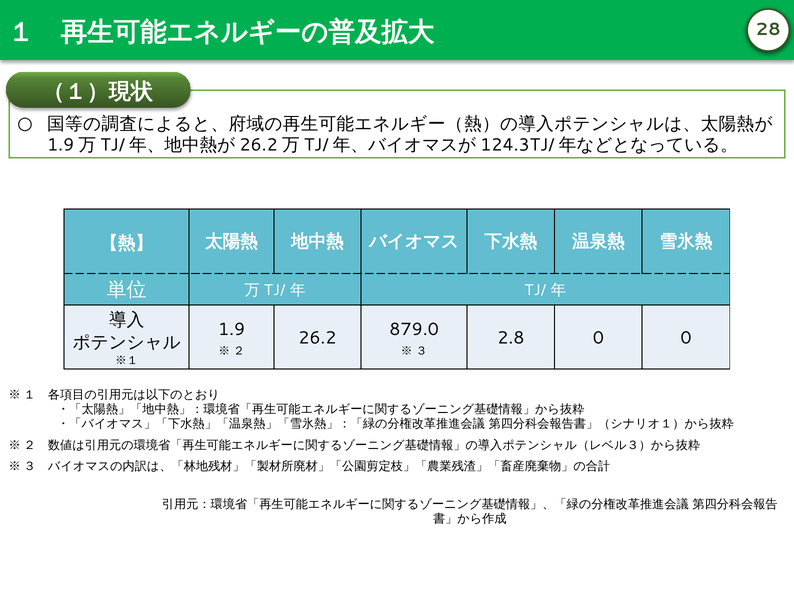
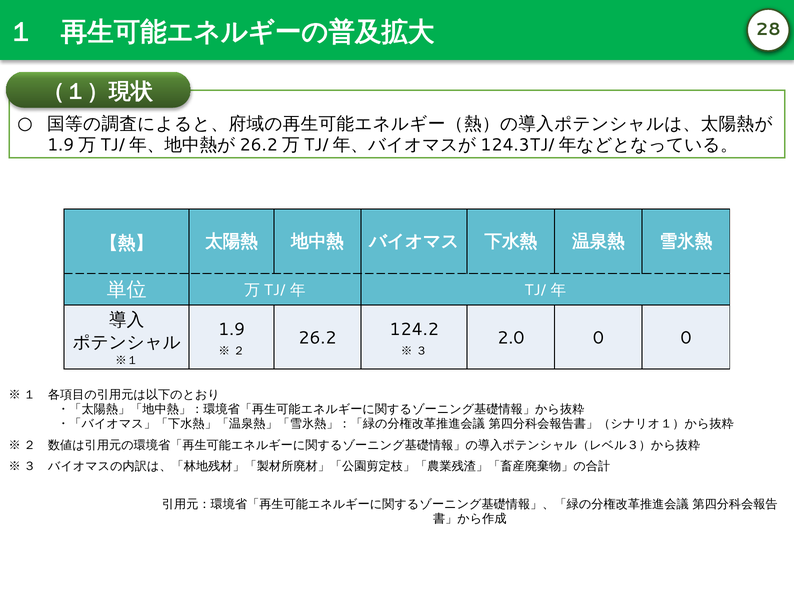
879.0: 879.0 -> 124.2
2.8: 2.8 -> 2.0
